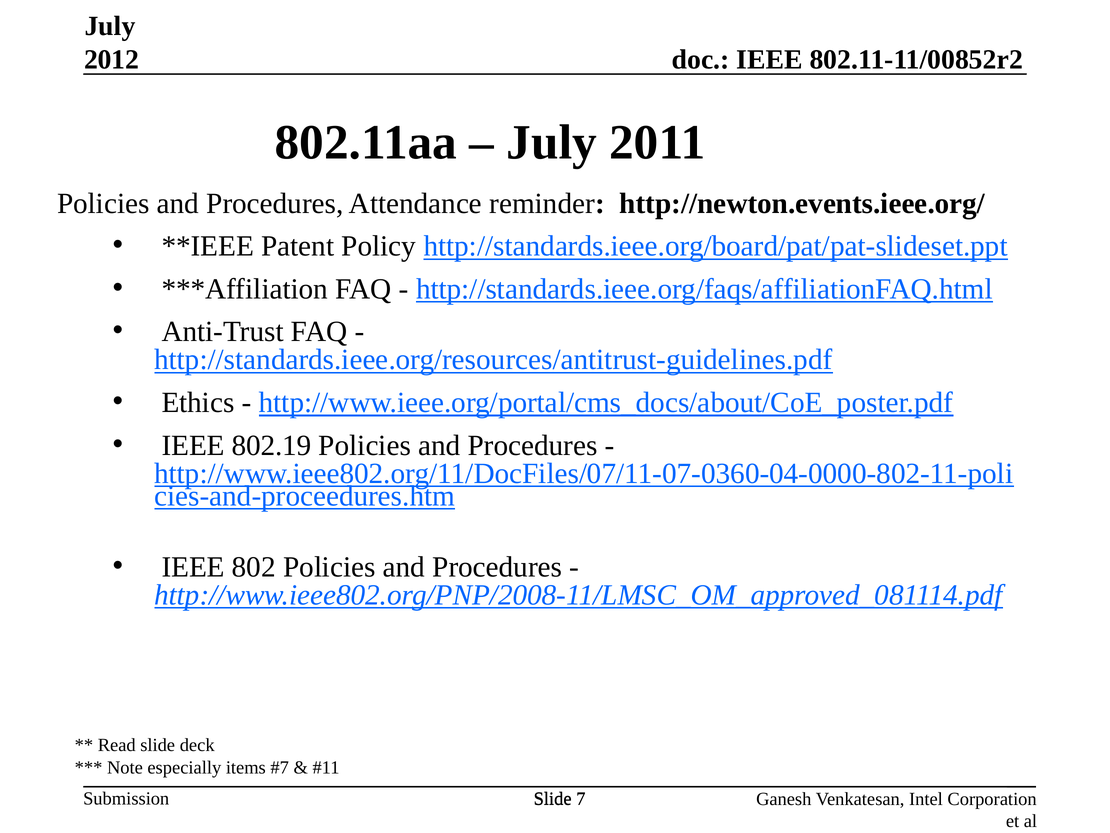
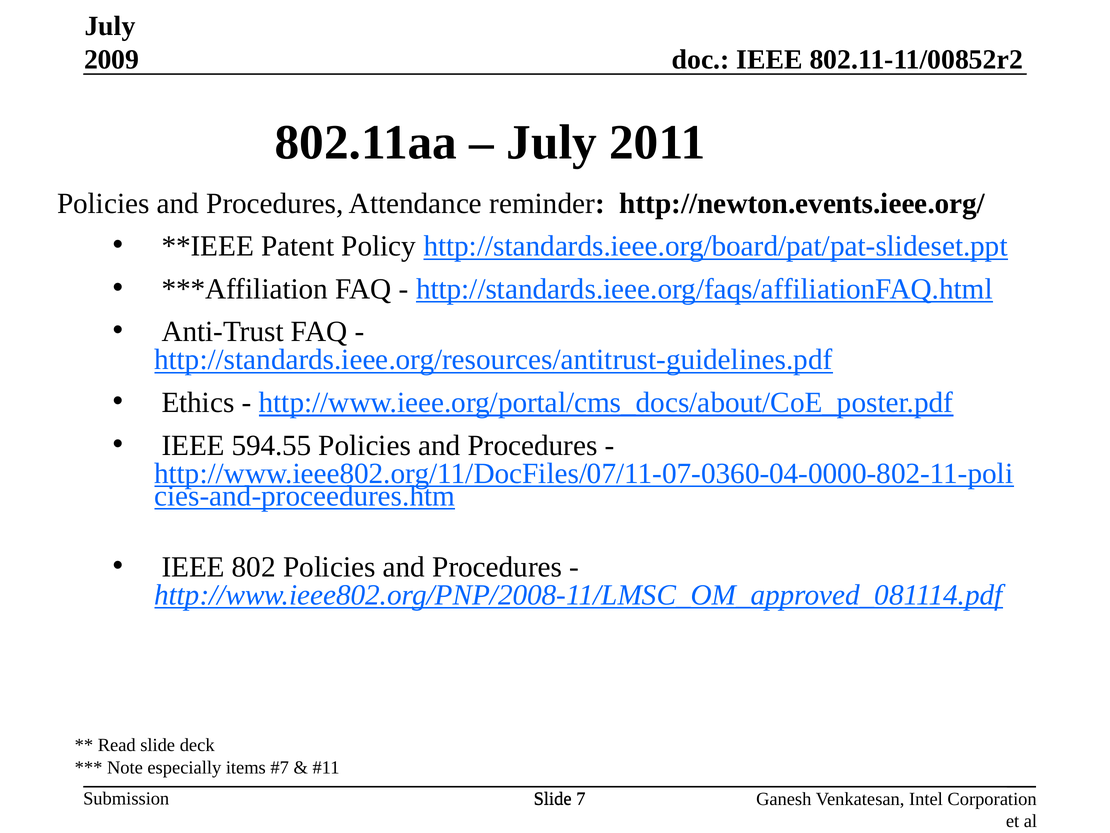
2012: 2012 -> 2009
802.19: 802.19 -> 594.55
